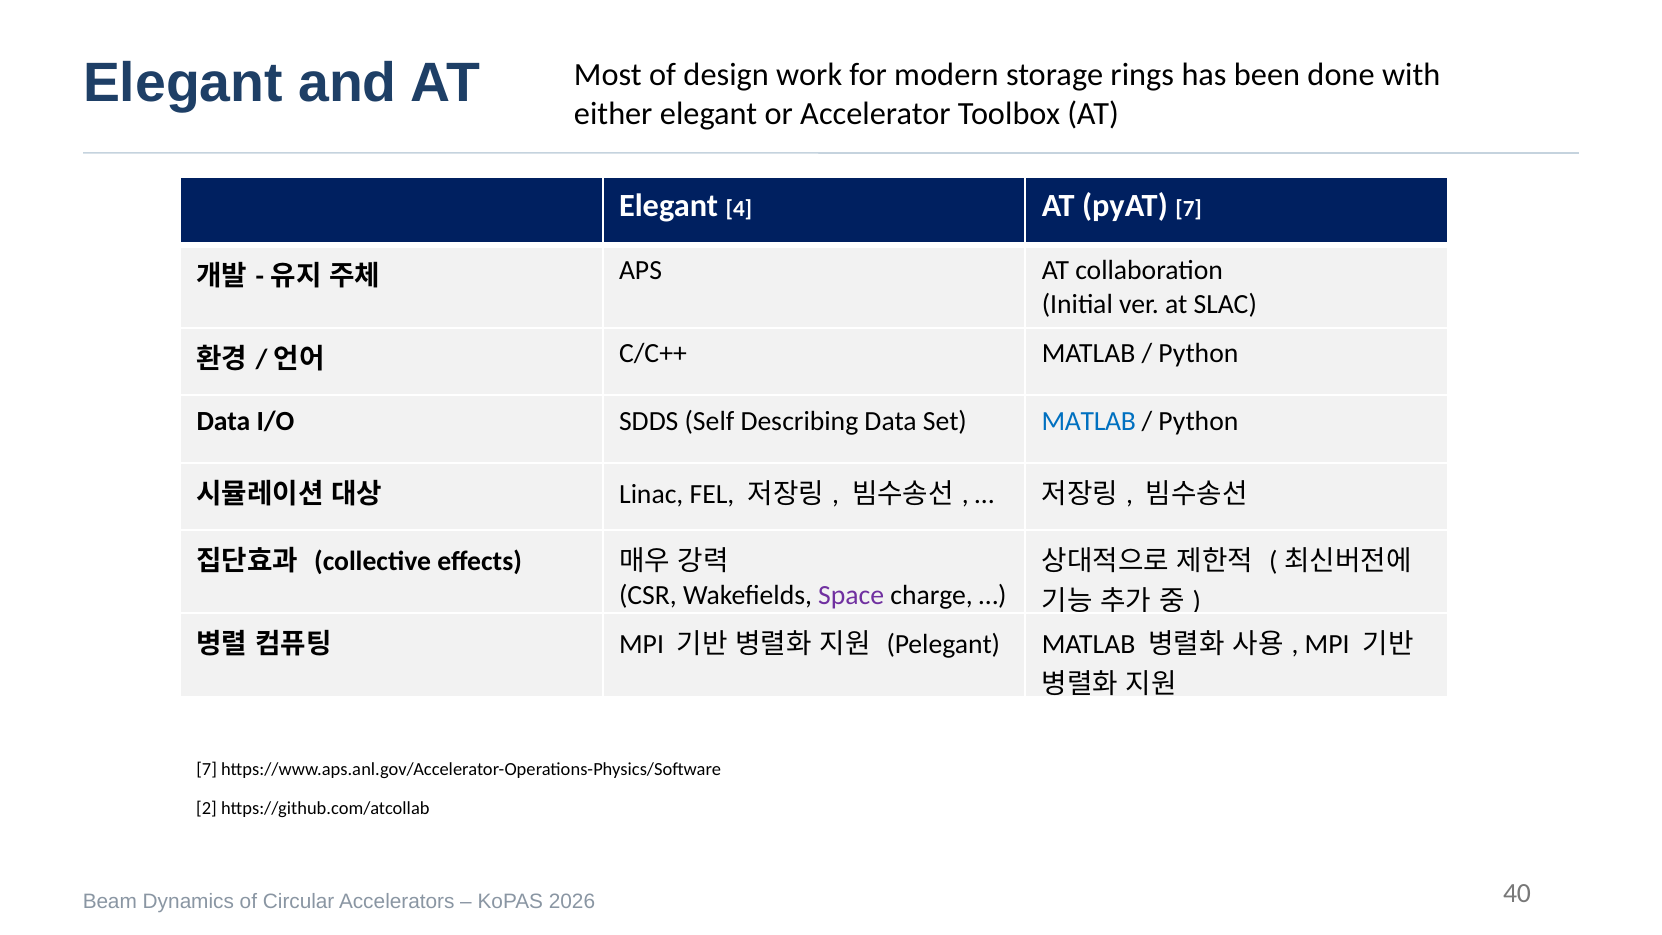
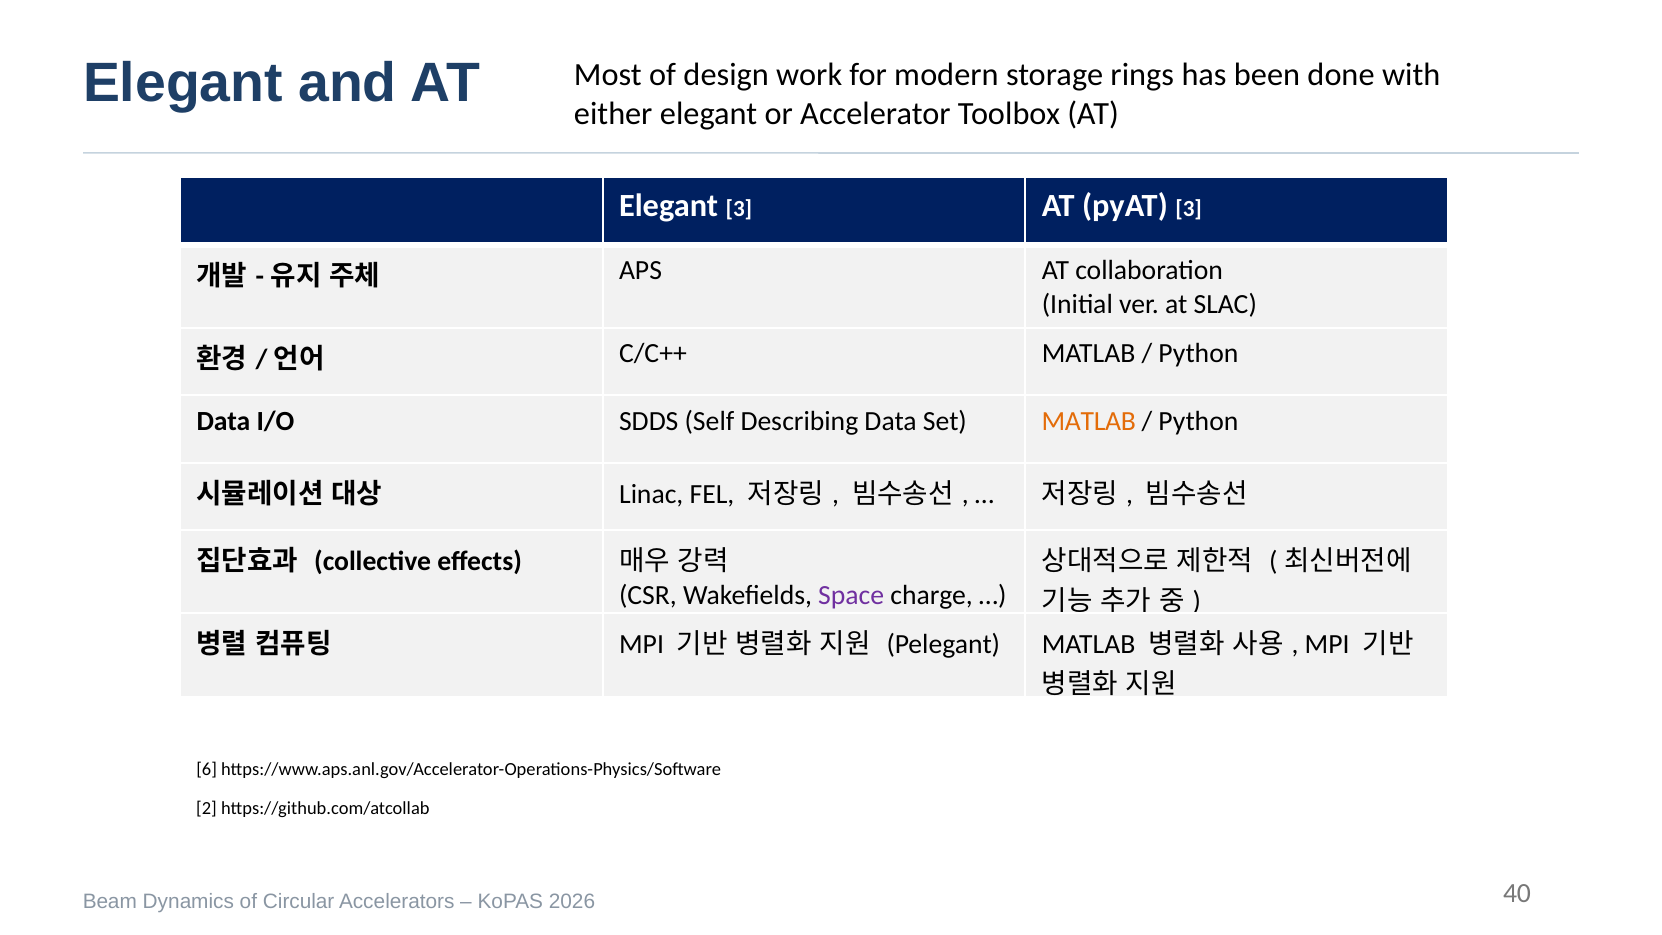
Elegant 4: 4 -> 3
pyAT 7: 7 -> 3
MATLAB at (1089, 421) colour: blue -> orange
7 at (207, 769): 7 -> 6
